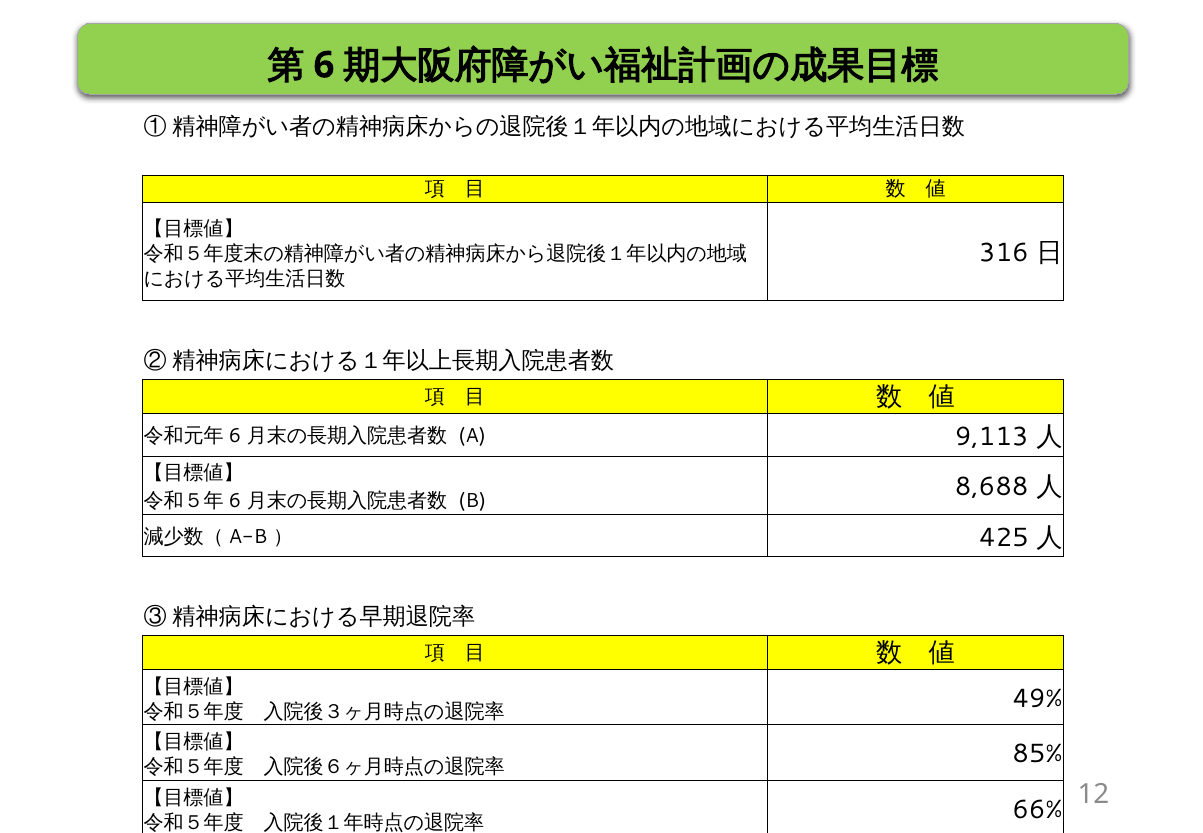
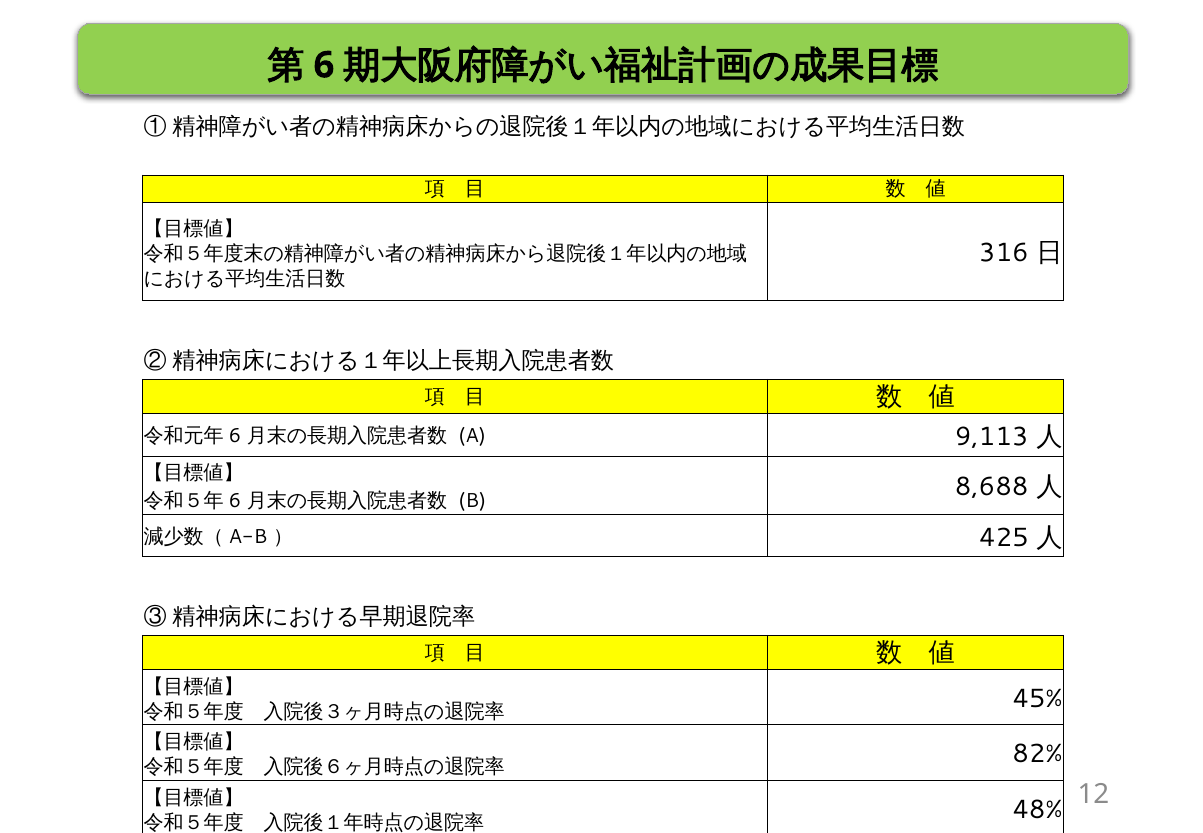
49%: 49% -> 45%
85%: 85% -> 82%
66%: 66% -> 48%
